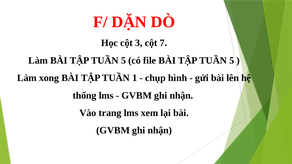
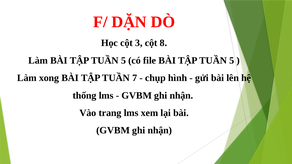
7: 7 -> 8
1: 1 -> 7
